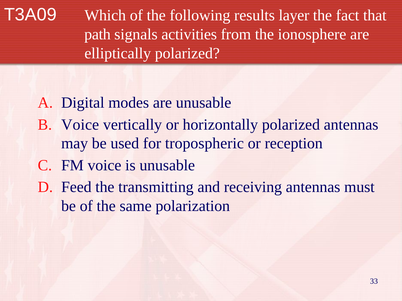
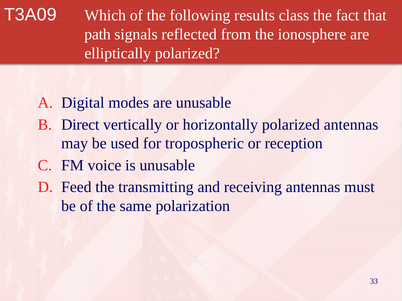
layer: layer -> class
activities: activities -> reflected
Voice at (80, 125): Voice -> Direct
